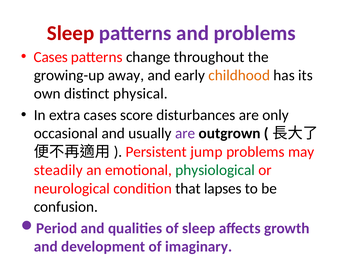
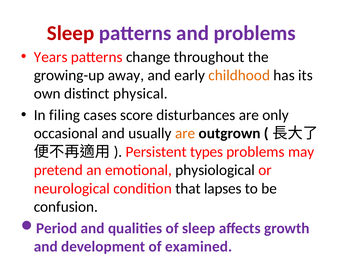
Cases at (51, 57): Cases -> Years
extra: extra -> filing
are at (185, 133) colour: purple -> orange
jump: jump -> types
steadily: steadily -> pretend
physiological colour: green -> black
imaginary: imaginary -> examined
